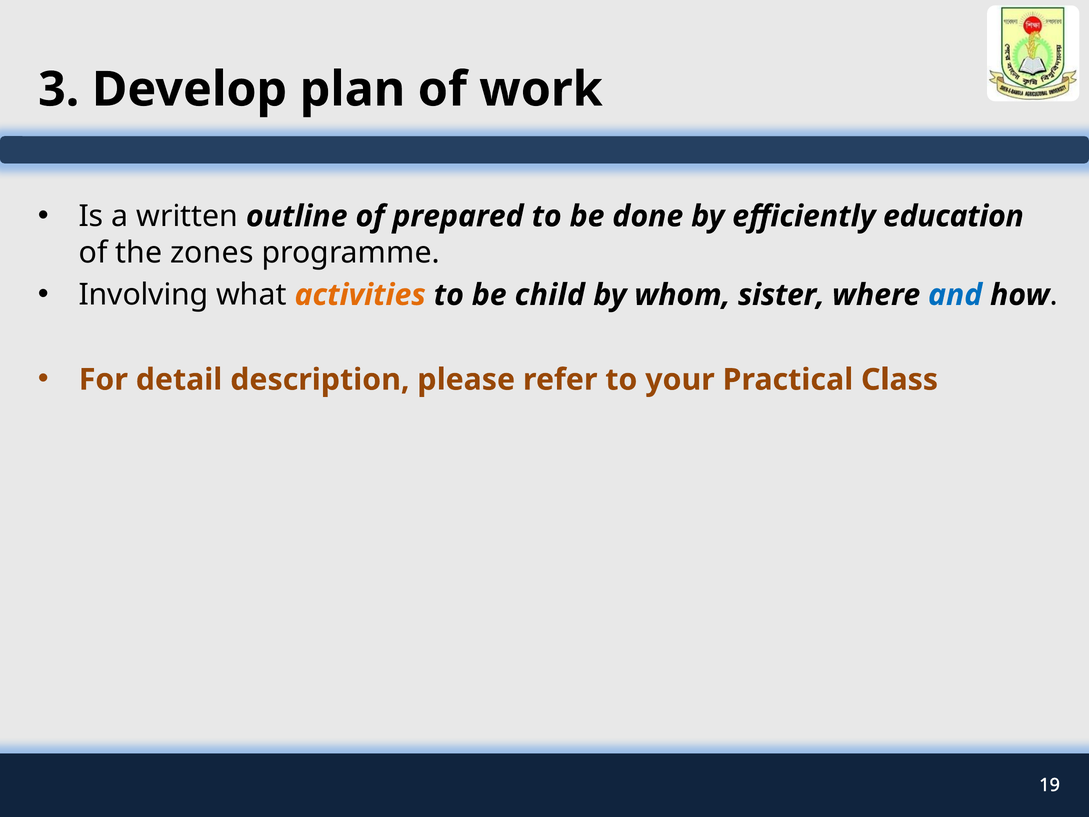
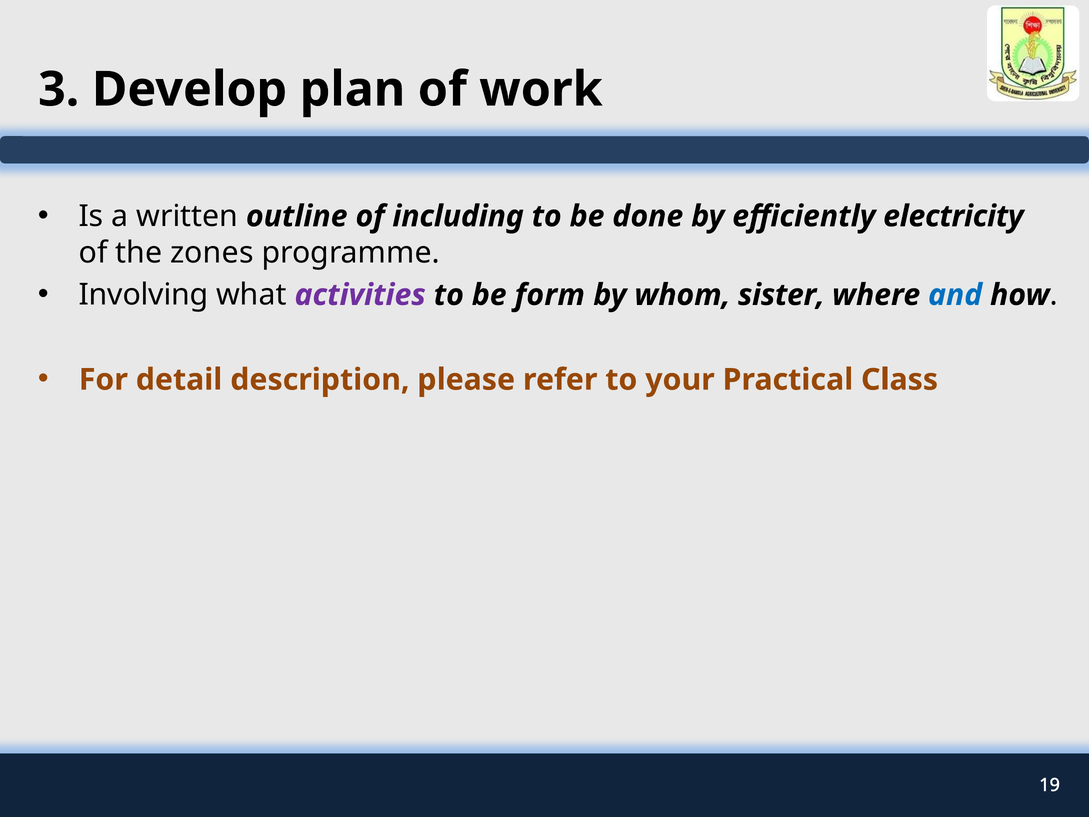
prepared: prepared -> including
education: education -> electricity
activities colour: orange -> purple
child: child -> form
